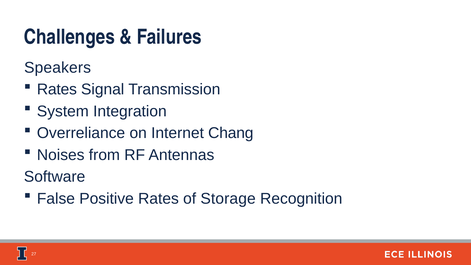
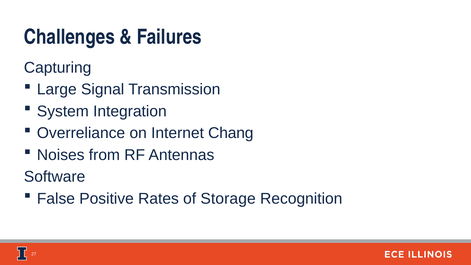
Speakers: Speakers -> Capturing
Rates at (57, 89): Rates -> Large
